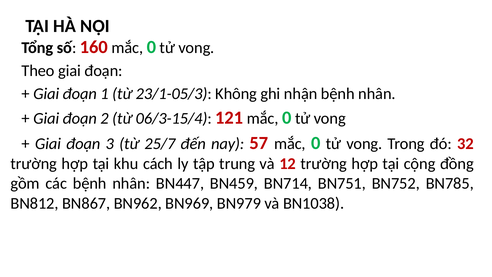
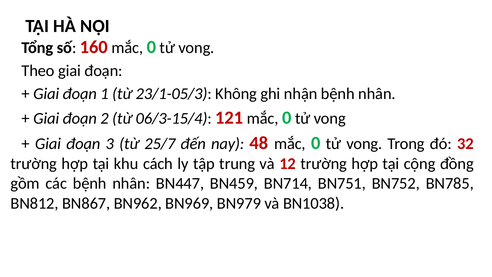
57: 57 -> 48
